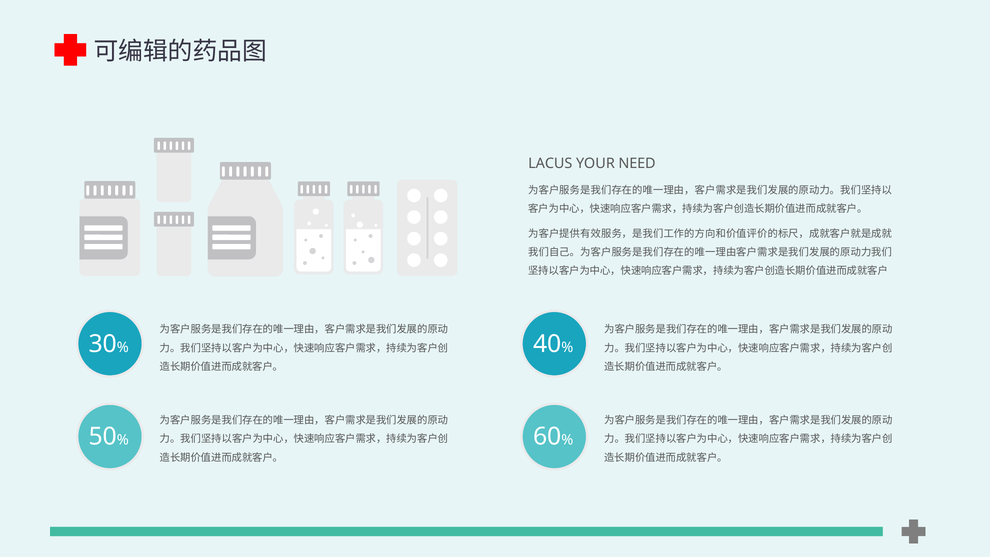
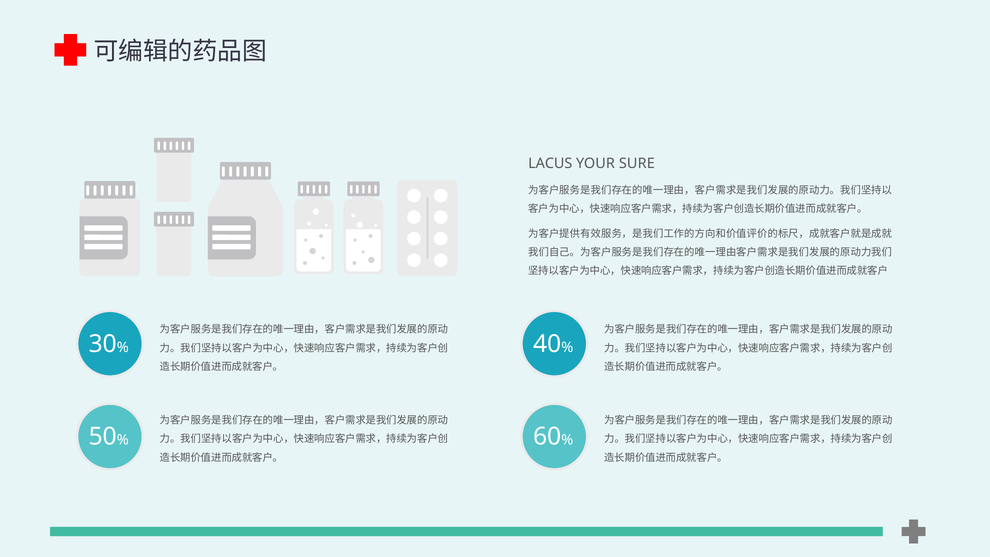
NEED: NEED -> SURE
